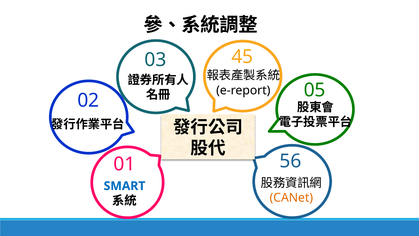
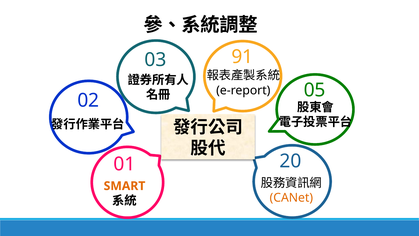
45: 45 -> 91
56: 56 -> 20
SMART colour: blue -> orange
